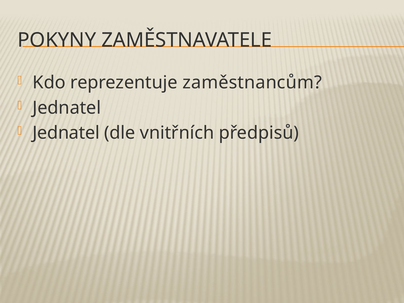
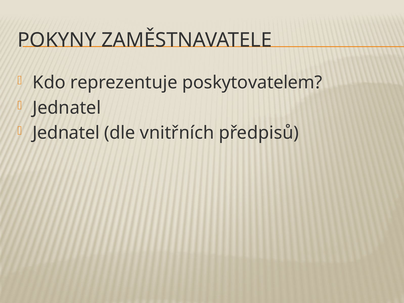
zaměstnancům: zaměstnancům -> poskytovatelem
